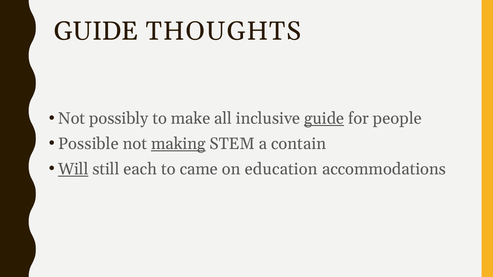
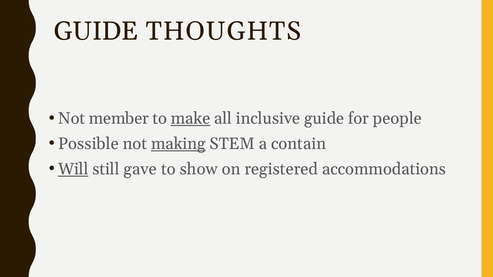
possibly: possibly -> member
make underline: none -> present
guide at (324, 119) underline: present -> none
each: each -> gave
came: came -> show
education: education -> registered
